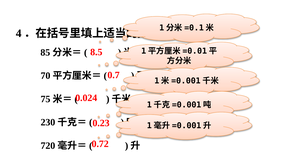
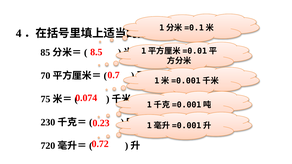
0.024: 0.024 -> 0.074
